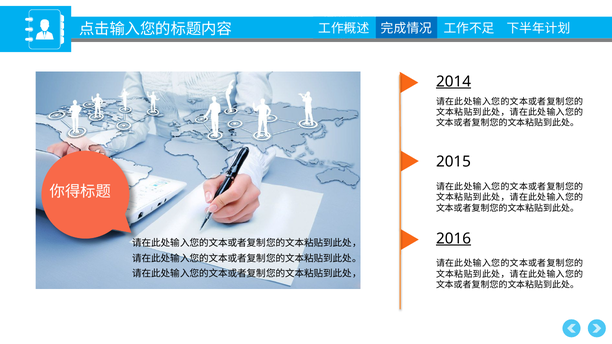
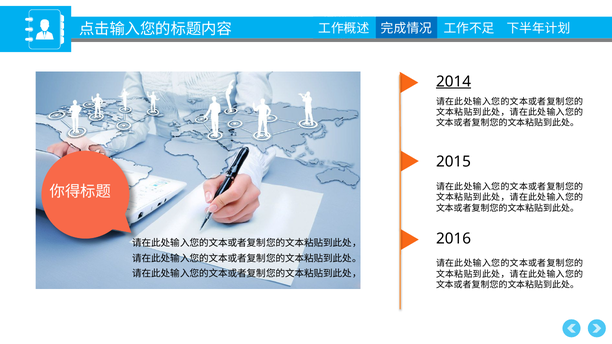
2016 underline: present -> none
